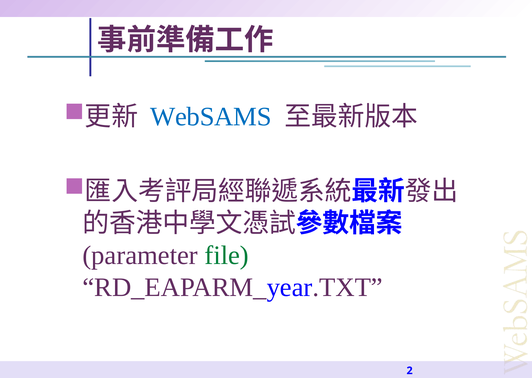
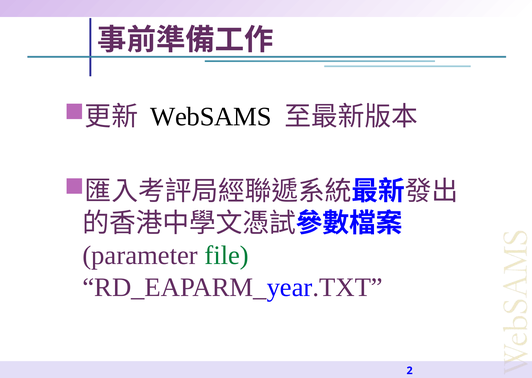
WebSAMS colour: blue -> black
